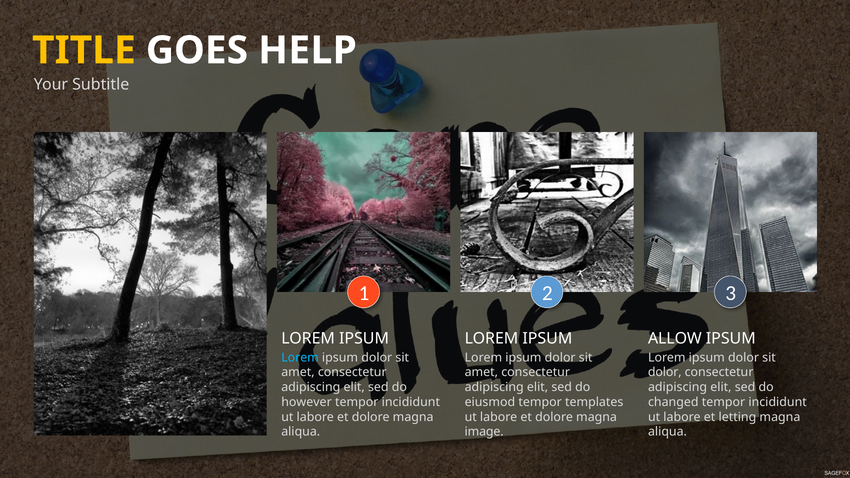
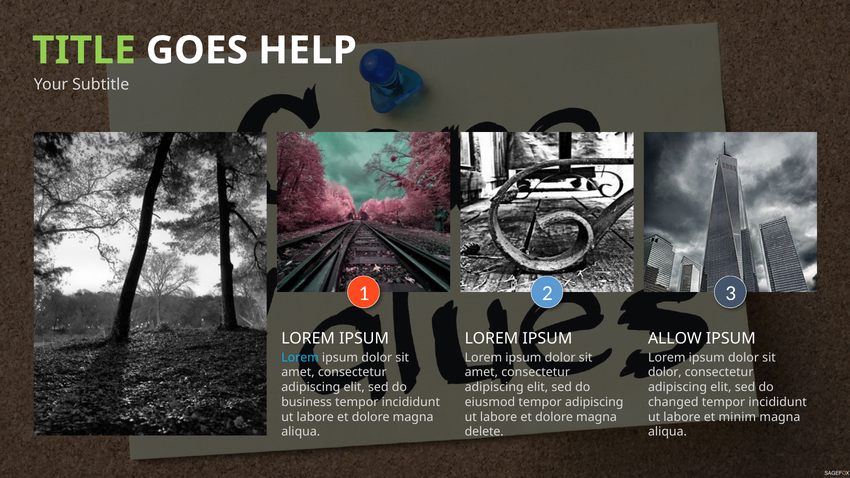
TITLE colour: yellow -> light green
however: however -> business
tempor templates: templates -> adipiscing
letting: letting -> minim
image: image -> delete
